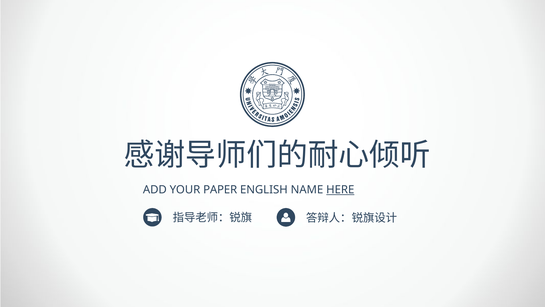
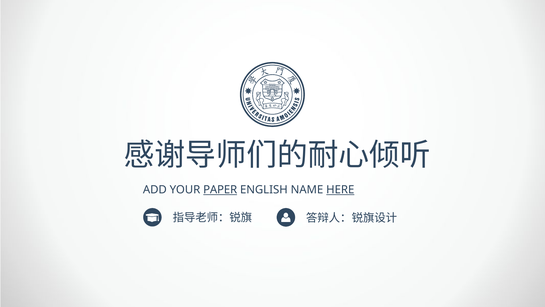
PAPER underline: none -> present
